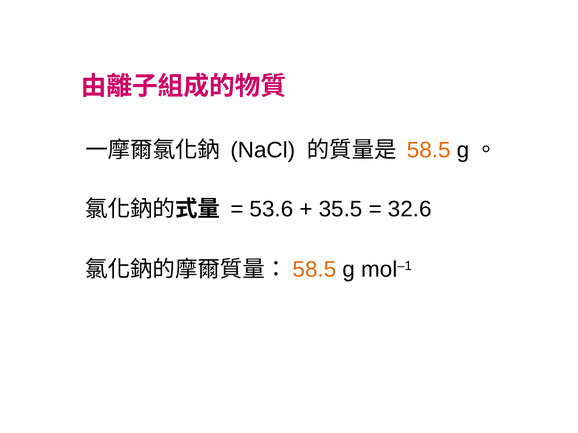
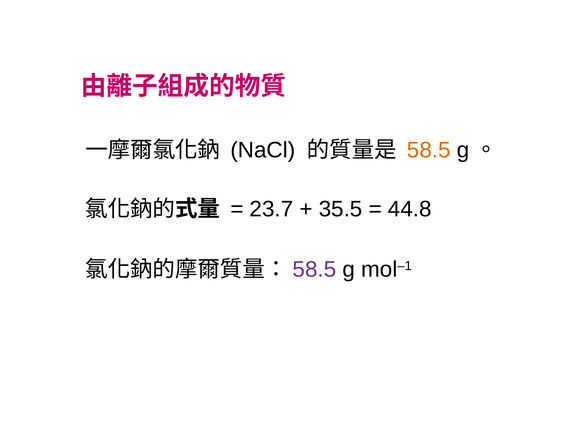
53.6: 53.6 -> 23.7
32.6: 32.6 -> 44.8
58.5 at (314, 270) colour: orange -> purple
